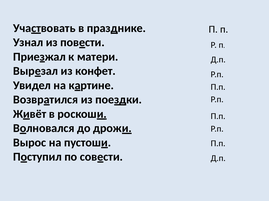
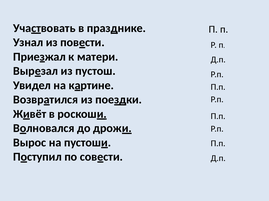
конфет: конфет -> пустош
